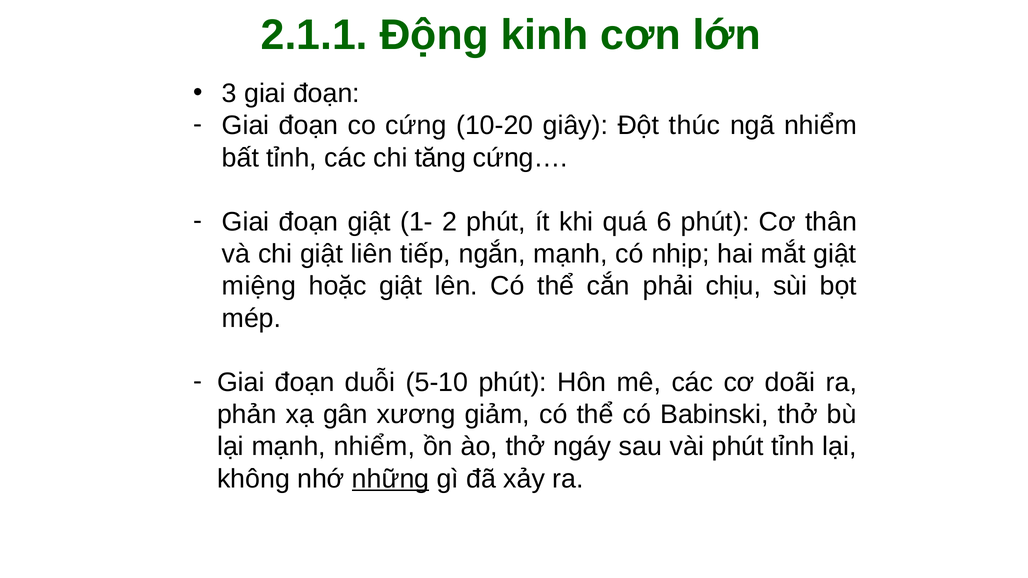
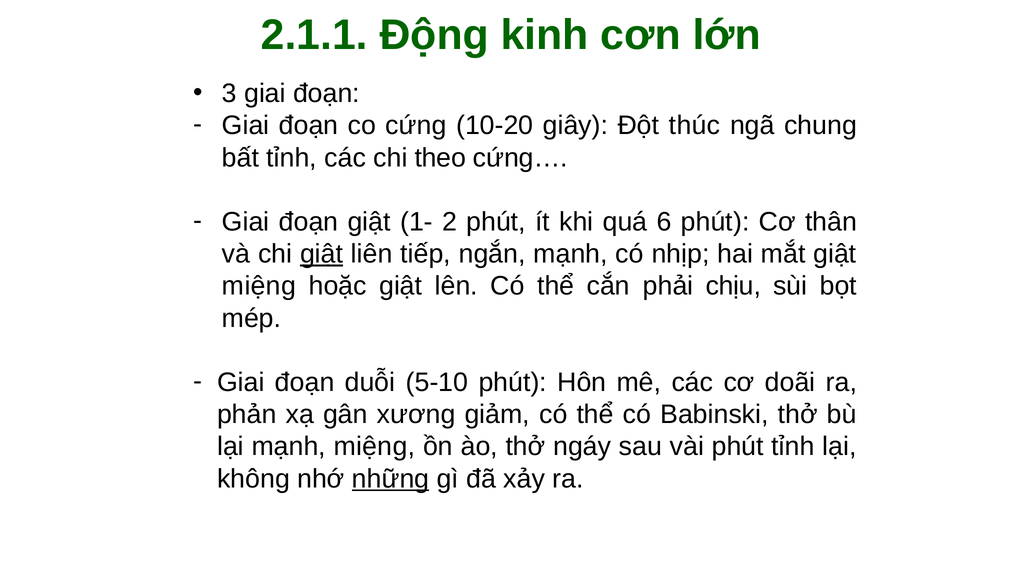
ngã nhiểm: nhiểm -> chung
tăng: tăng -> theo
giật at (322, 254) underline: none -> present
nhiểm at (374, 447): nhiểm -> miệng
